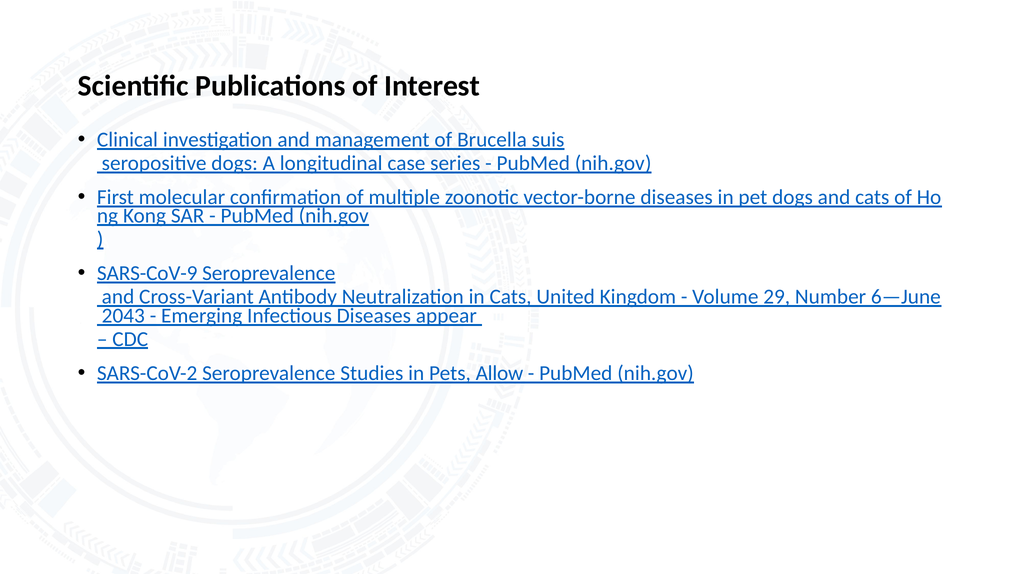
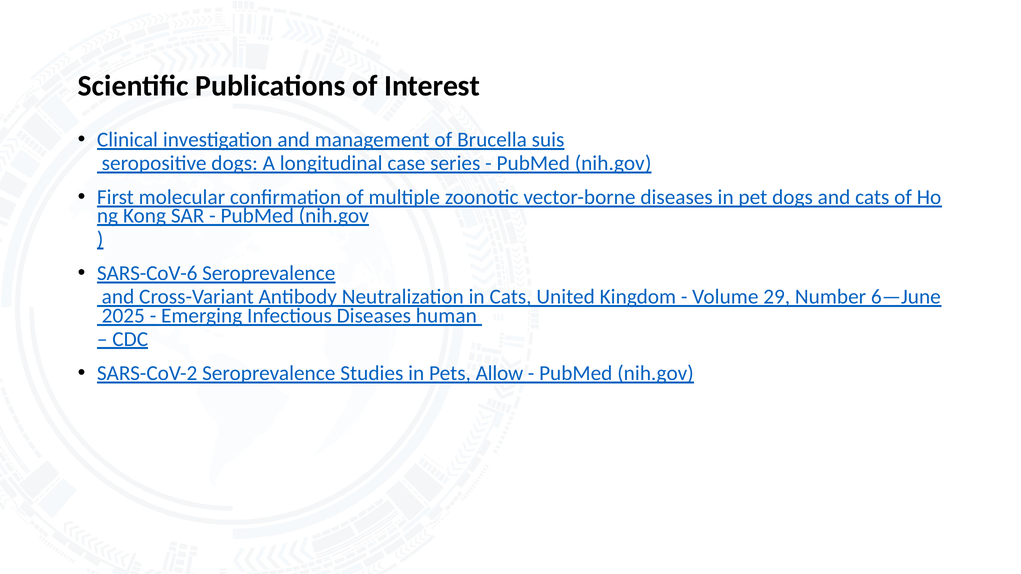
SARS-CoV-9: SARS-CoV-9 -> SARS-CoV-6
2043: 2043 -> 2025
appear: appear -> human
